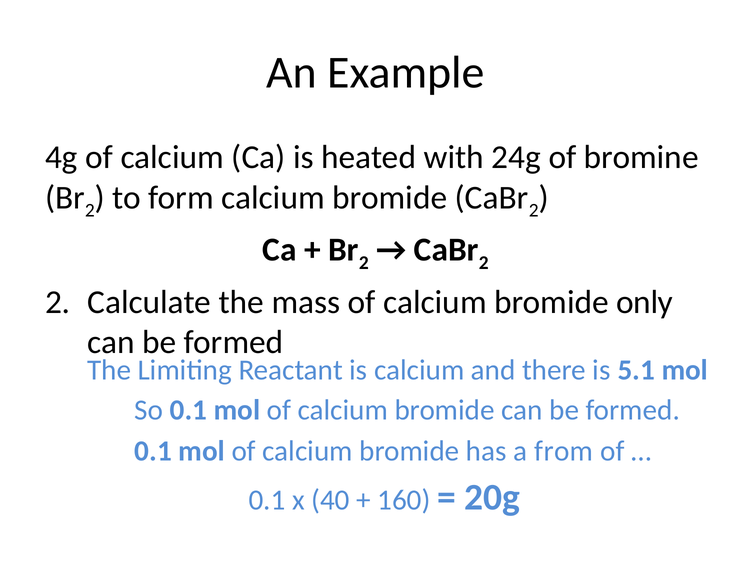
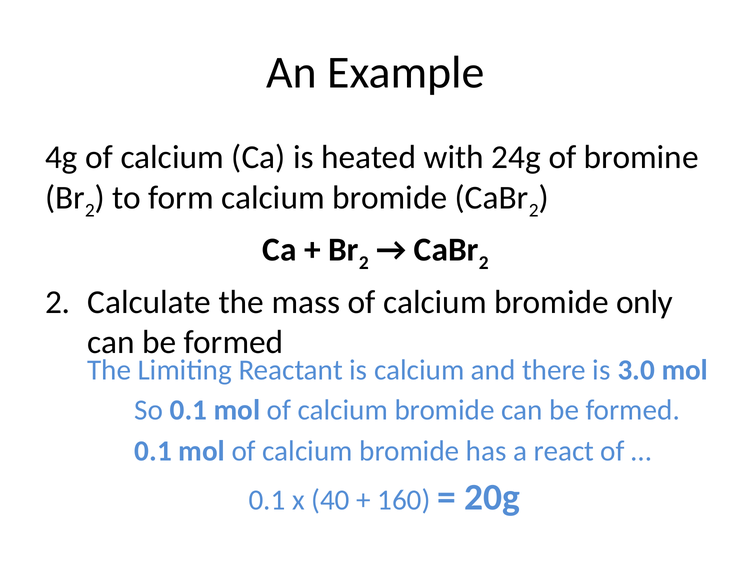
5.1: 5.1 -> 3.0
from: from -> react
